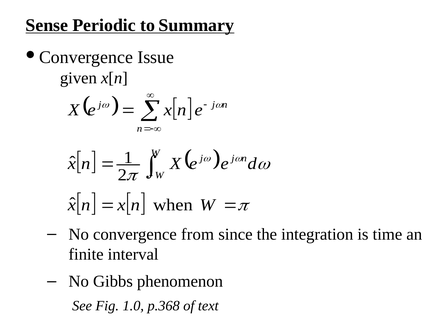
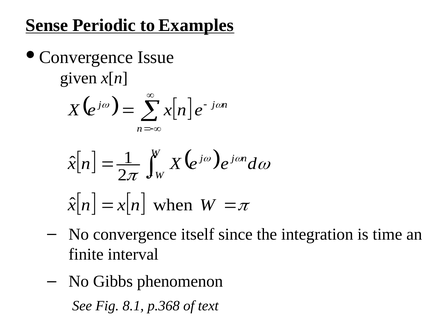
Summary: Summary -> Examples
from: from -> itself
1.0: 1.0 -> 8.1
